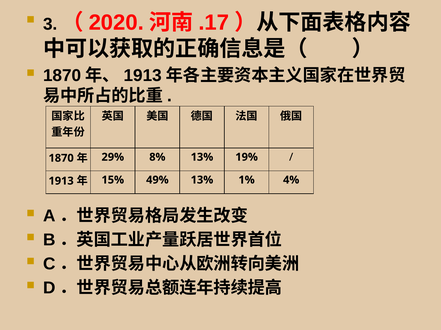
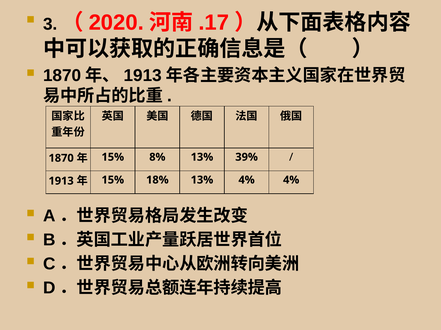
29% at (113, 157): 29% -> 15%
19%: 19% -> 39%
49%: 49% -> 18%
13% 1%: 1% -> 4%
